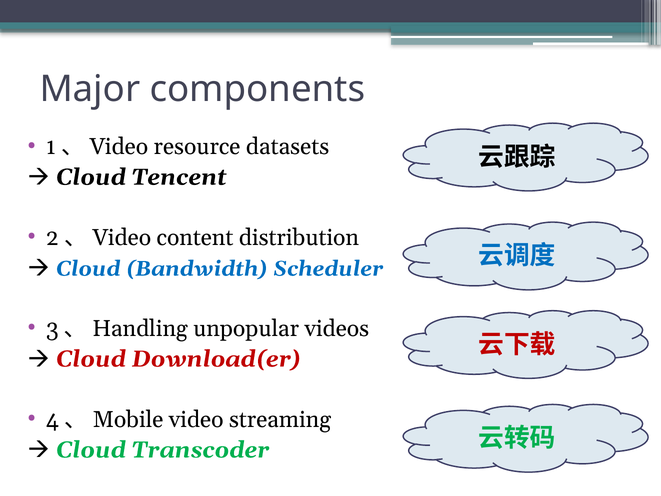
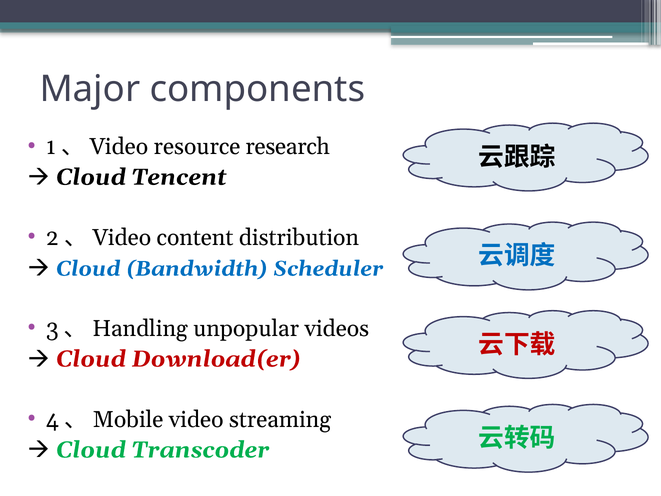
datasets: datasets -> research
